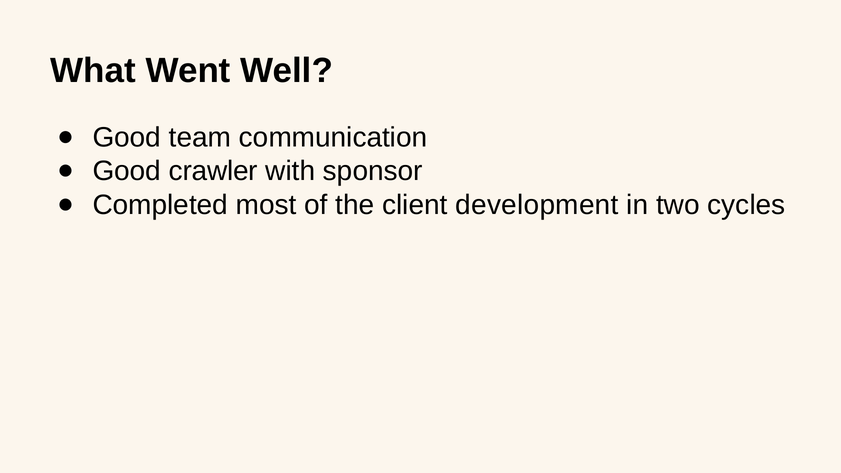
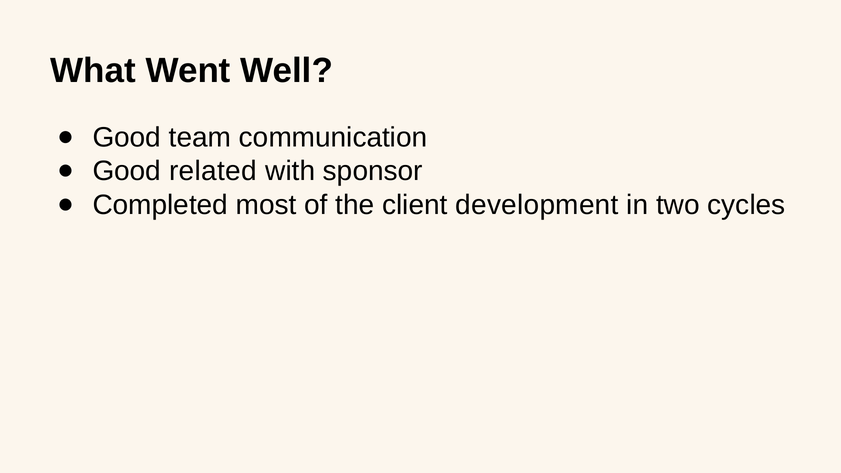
crawler: crawler -> related
